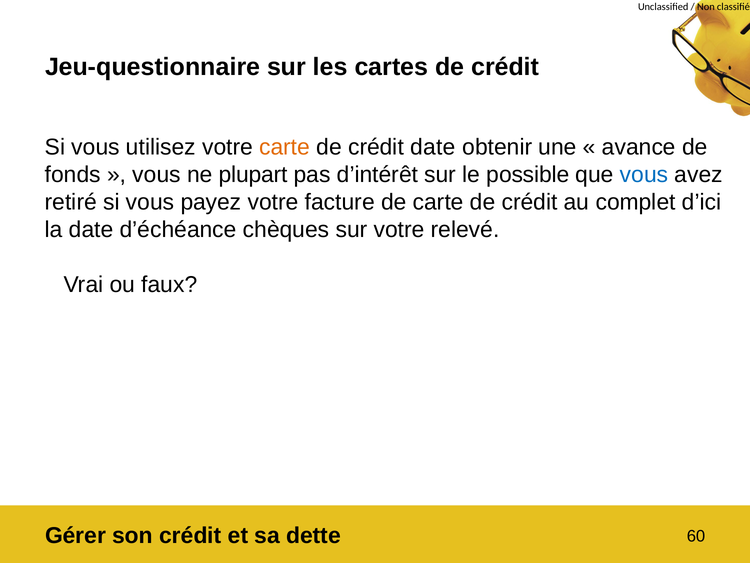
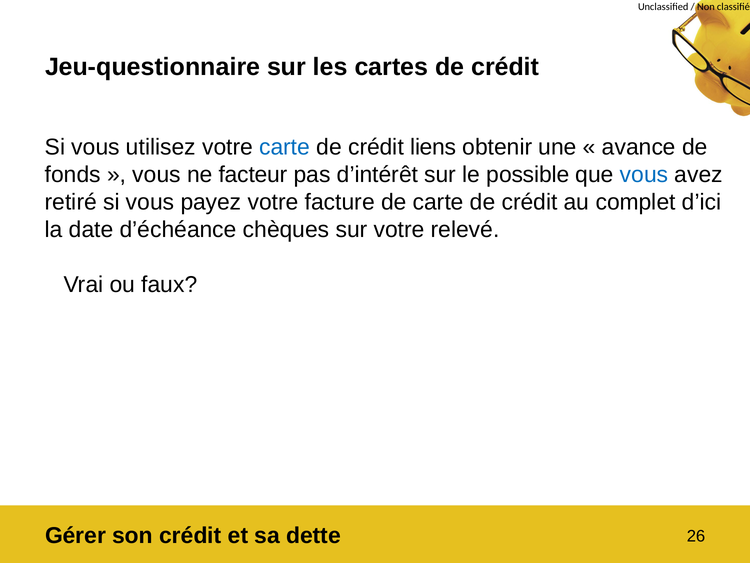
carte at (285, 147) colour: orange -> blue
crédit date: date -> liens
plupart: plupart -> facteur
60: 60 -> 26
